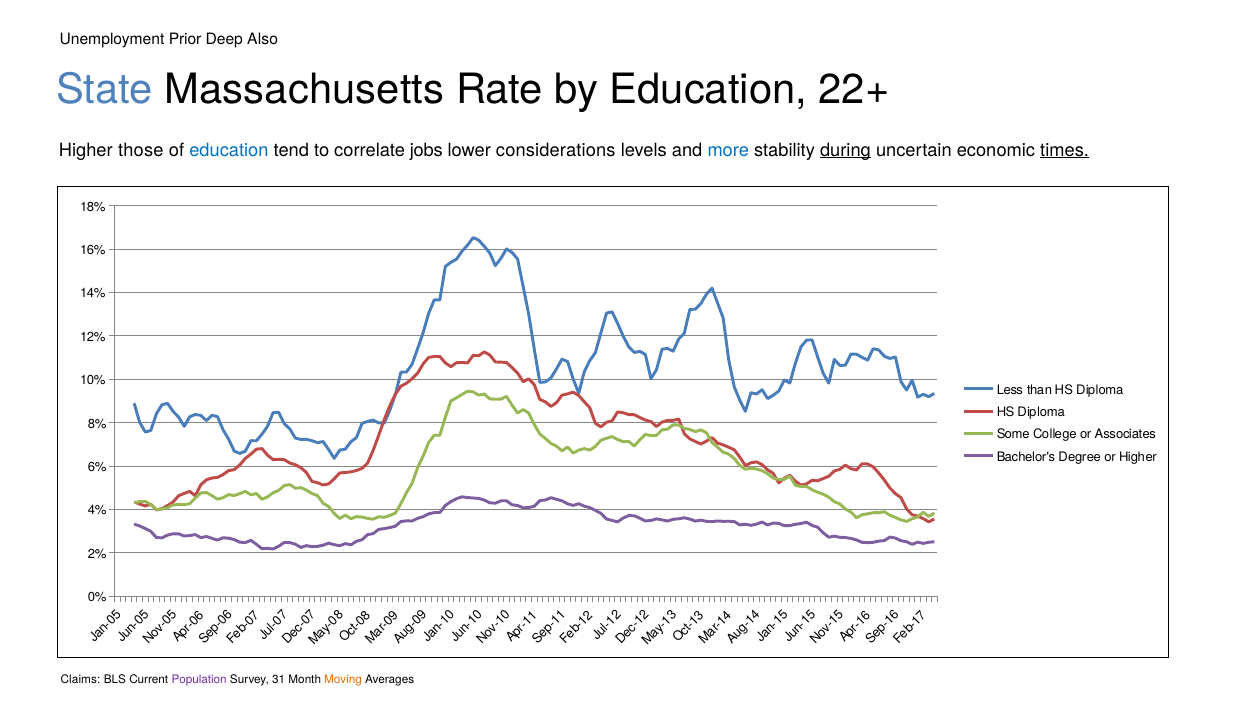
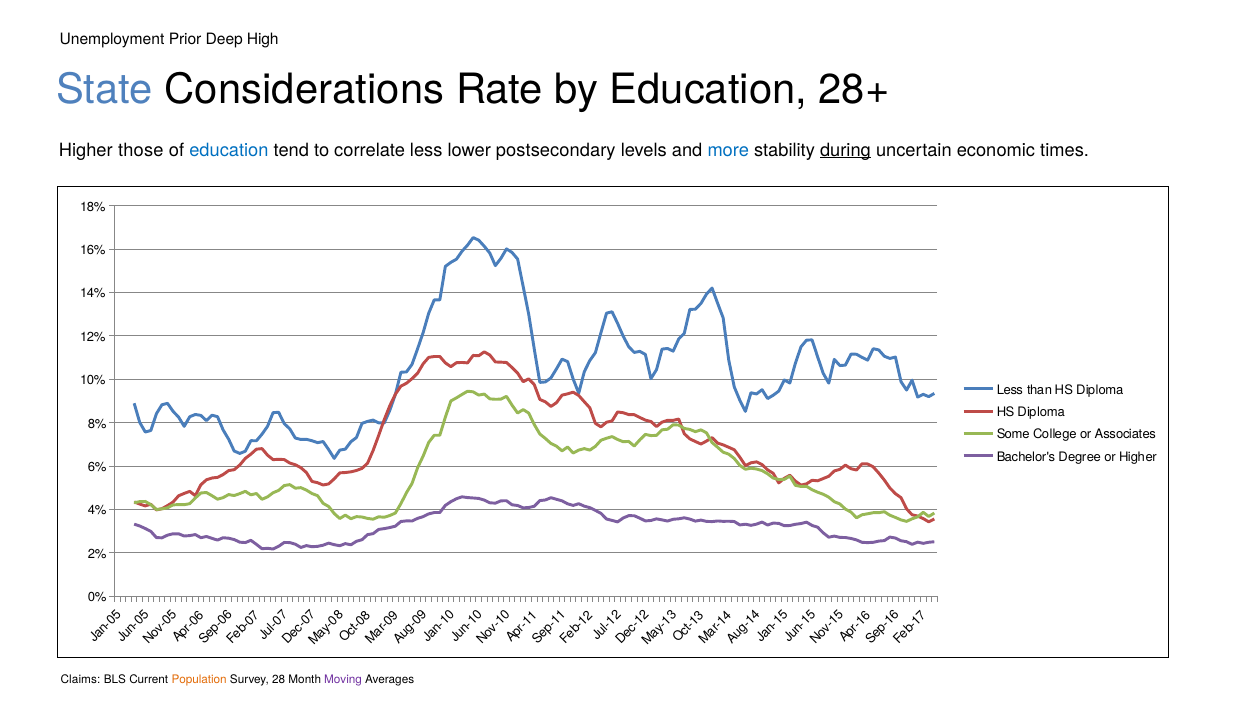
Also: Also -> High
Massachusetts: Massachusetts -> Considerations
22+: 22+ -> 28+
correlate jobs: jobs -> less
considerations: considerations -> postsecondary
times underline: present -> none
Population colour: purple -> orange
31: 31 -> 28
Moving colour: orange -> purple
